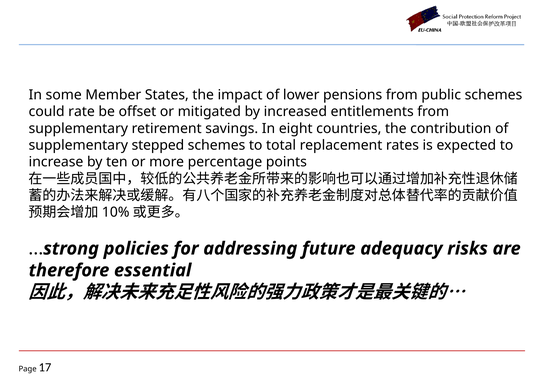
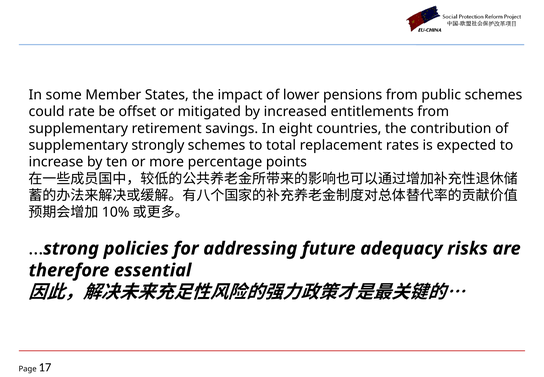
stepped: stepped -> strongly
